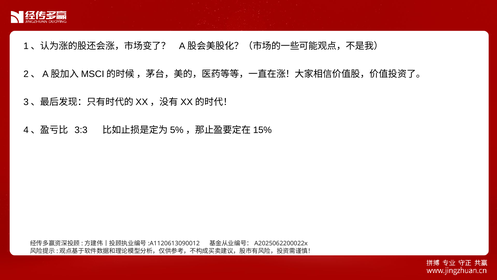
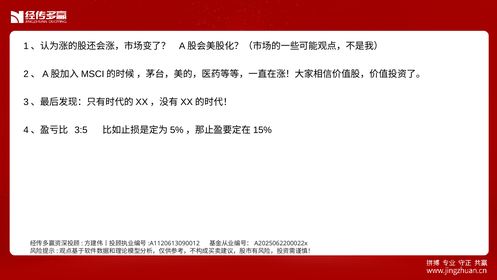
3:3: 3:3 -> 3:5
